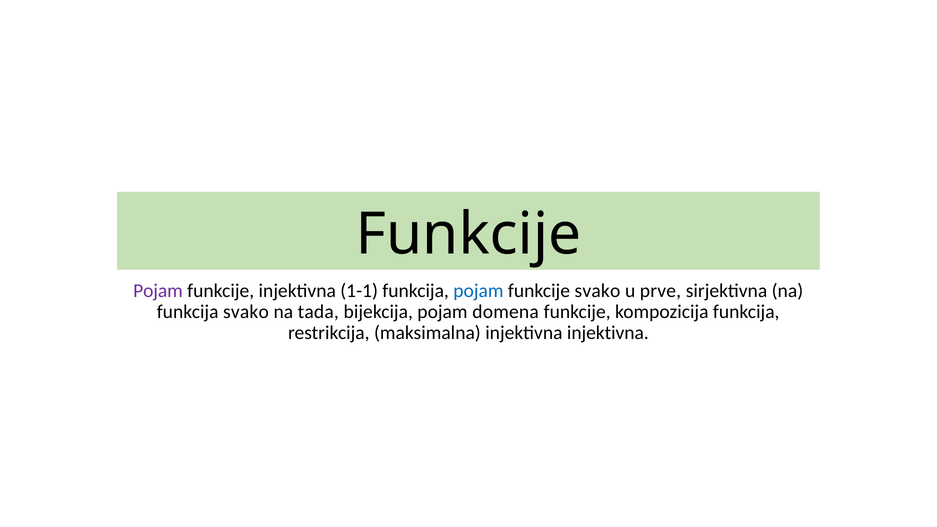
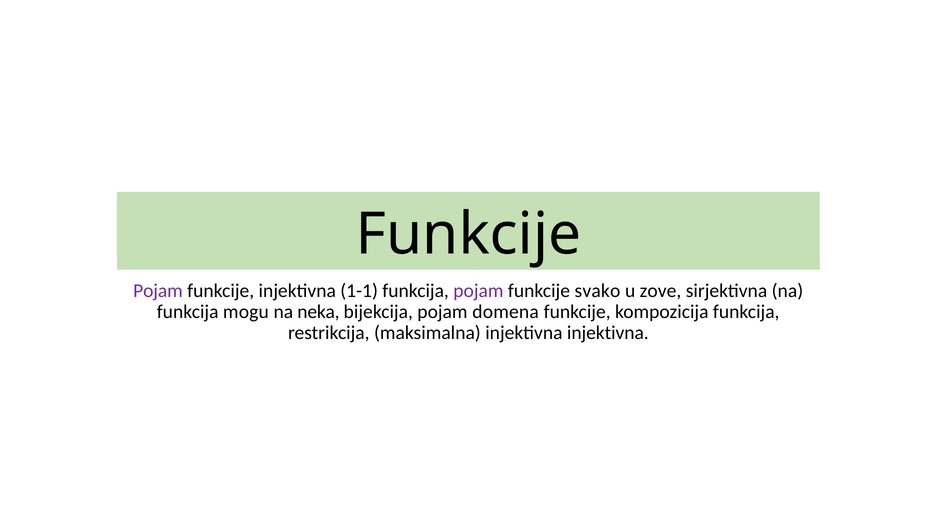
pojam at (478, 291) colour: blue -> purple
prve: prve -> zove
funkcija svako: svako -> mogu
tada: tada -> neka
